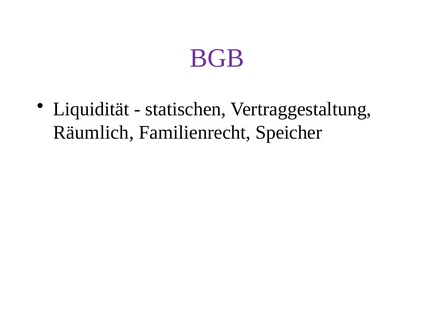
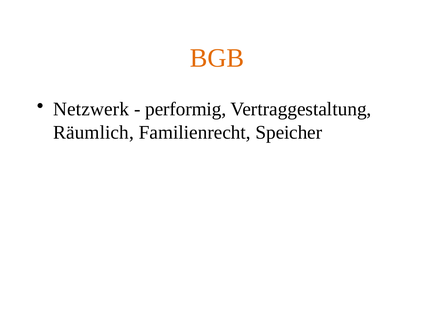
BGB colour: purple -> orange
Liquidität: Liquidität -> Netzwerk
statischen: statischen -> performig
